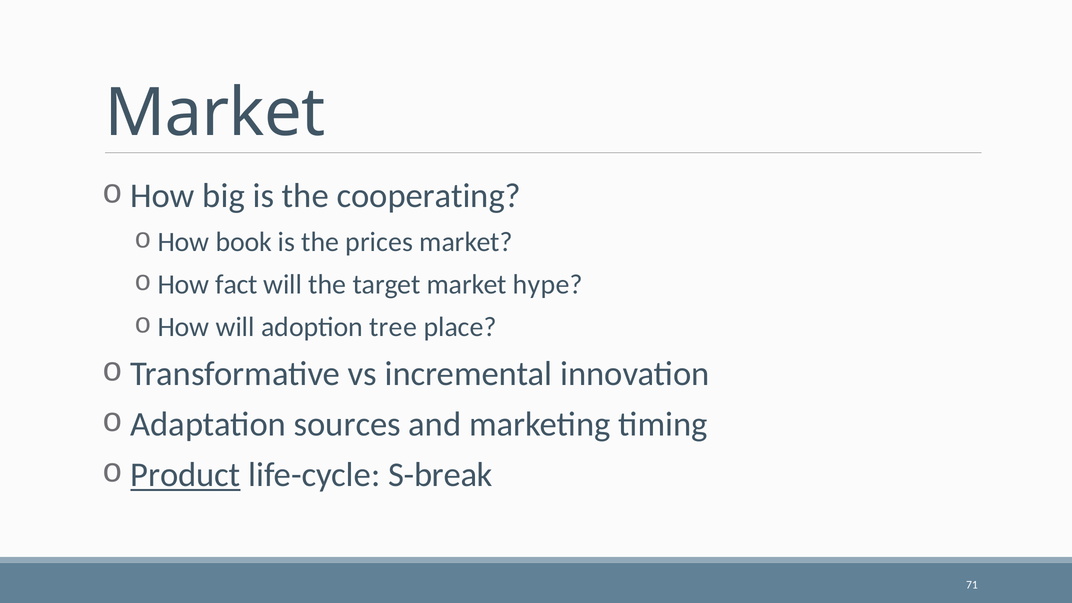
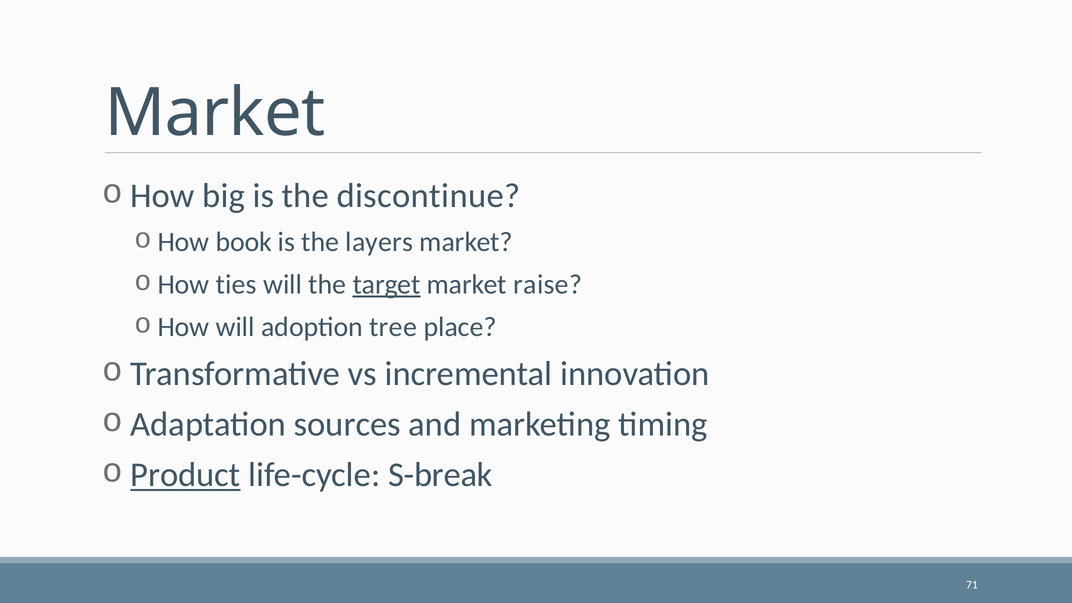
cooperating: cooperating -> discontinue
prices: prices -> layers
fact: fact -> ties
target underline: none -> present
hype: hype -> raise
